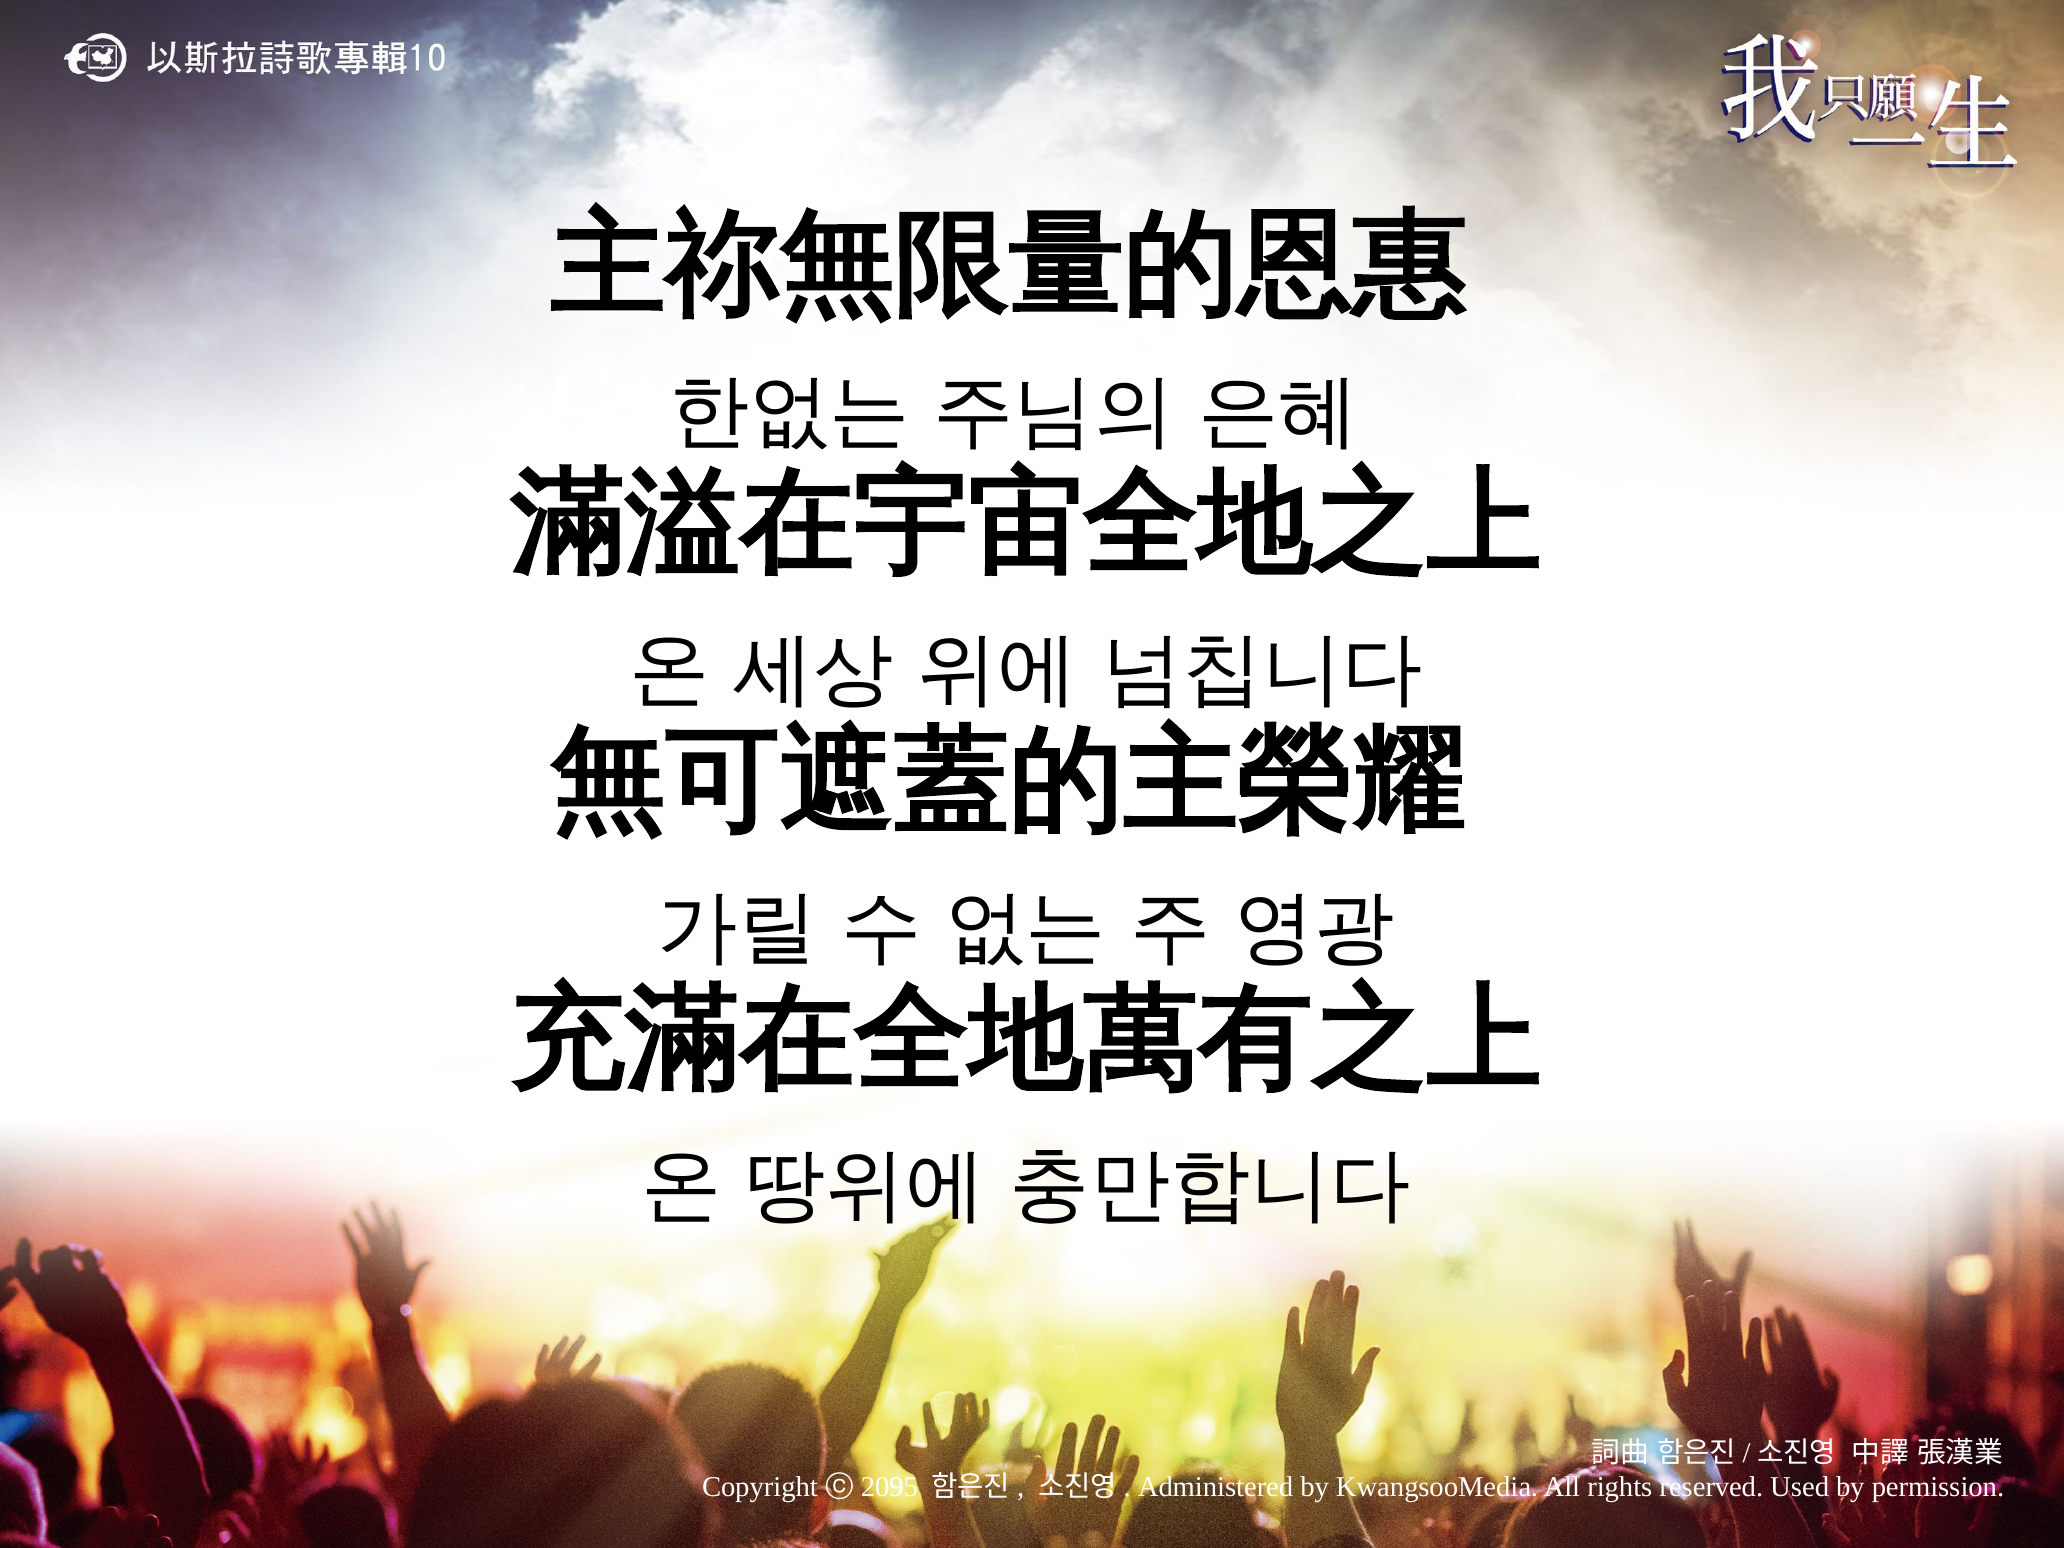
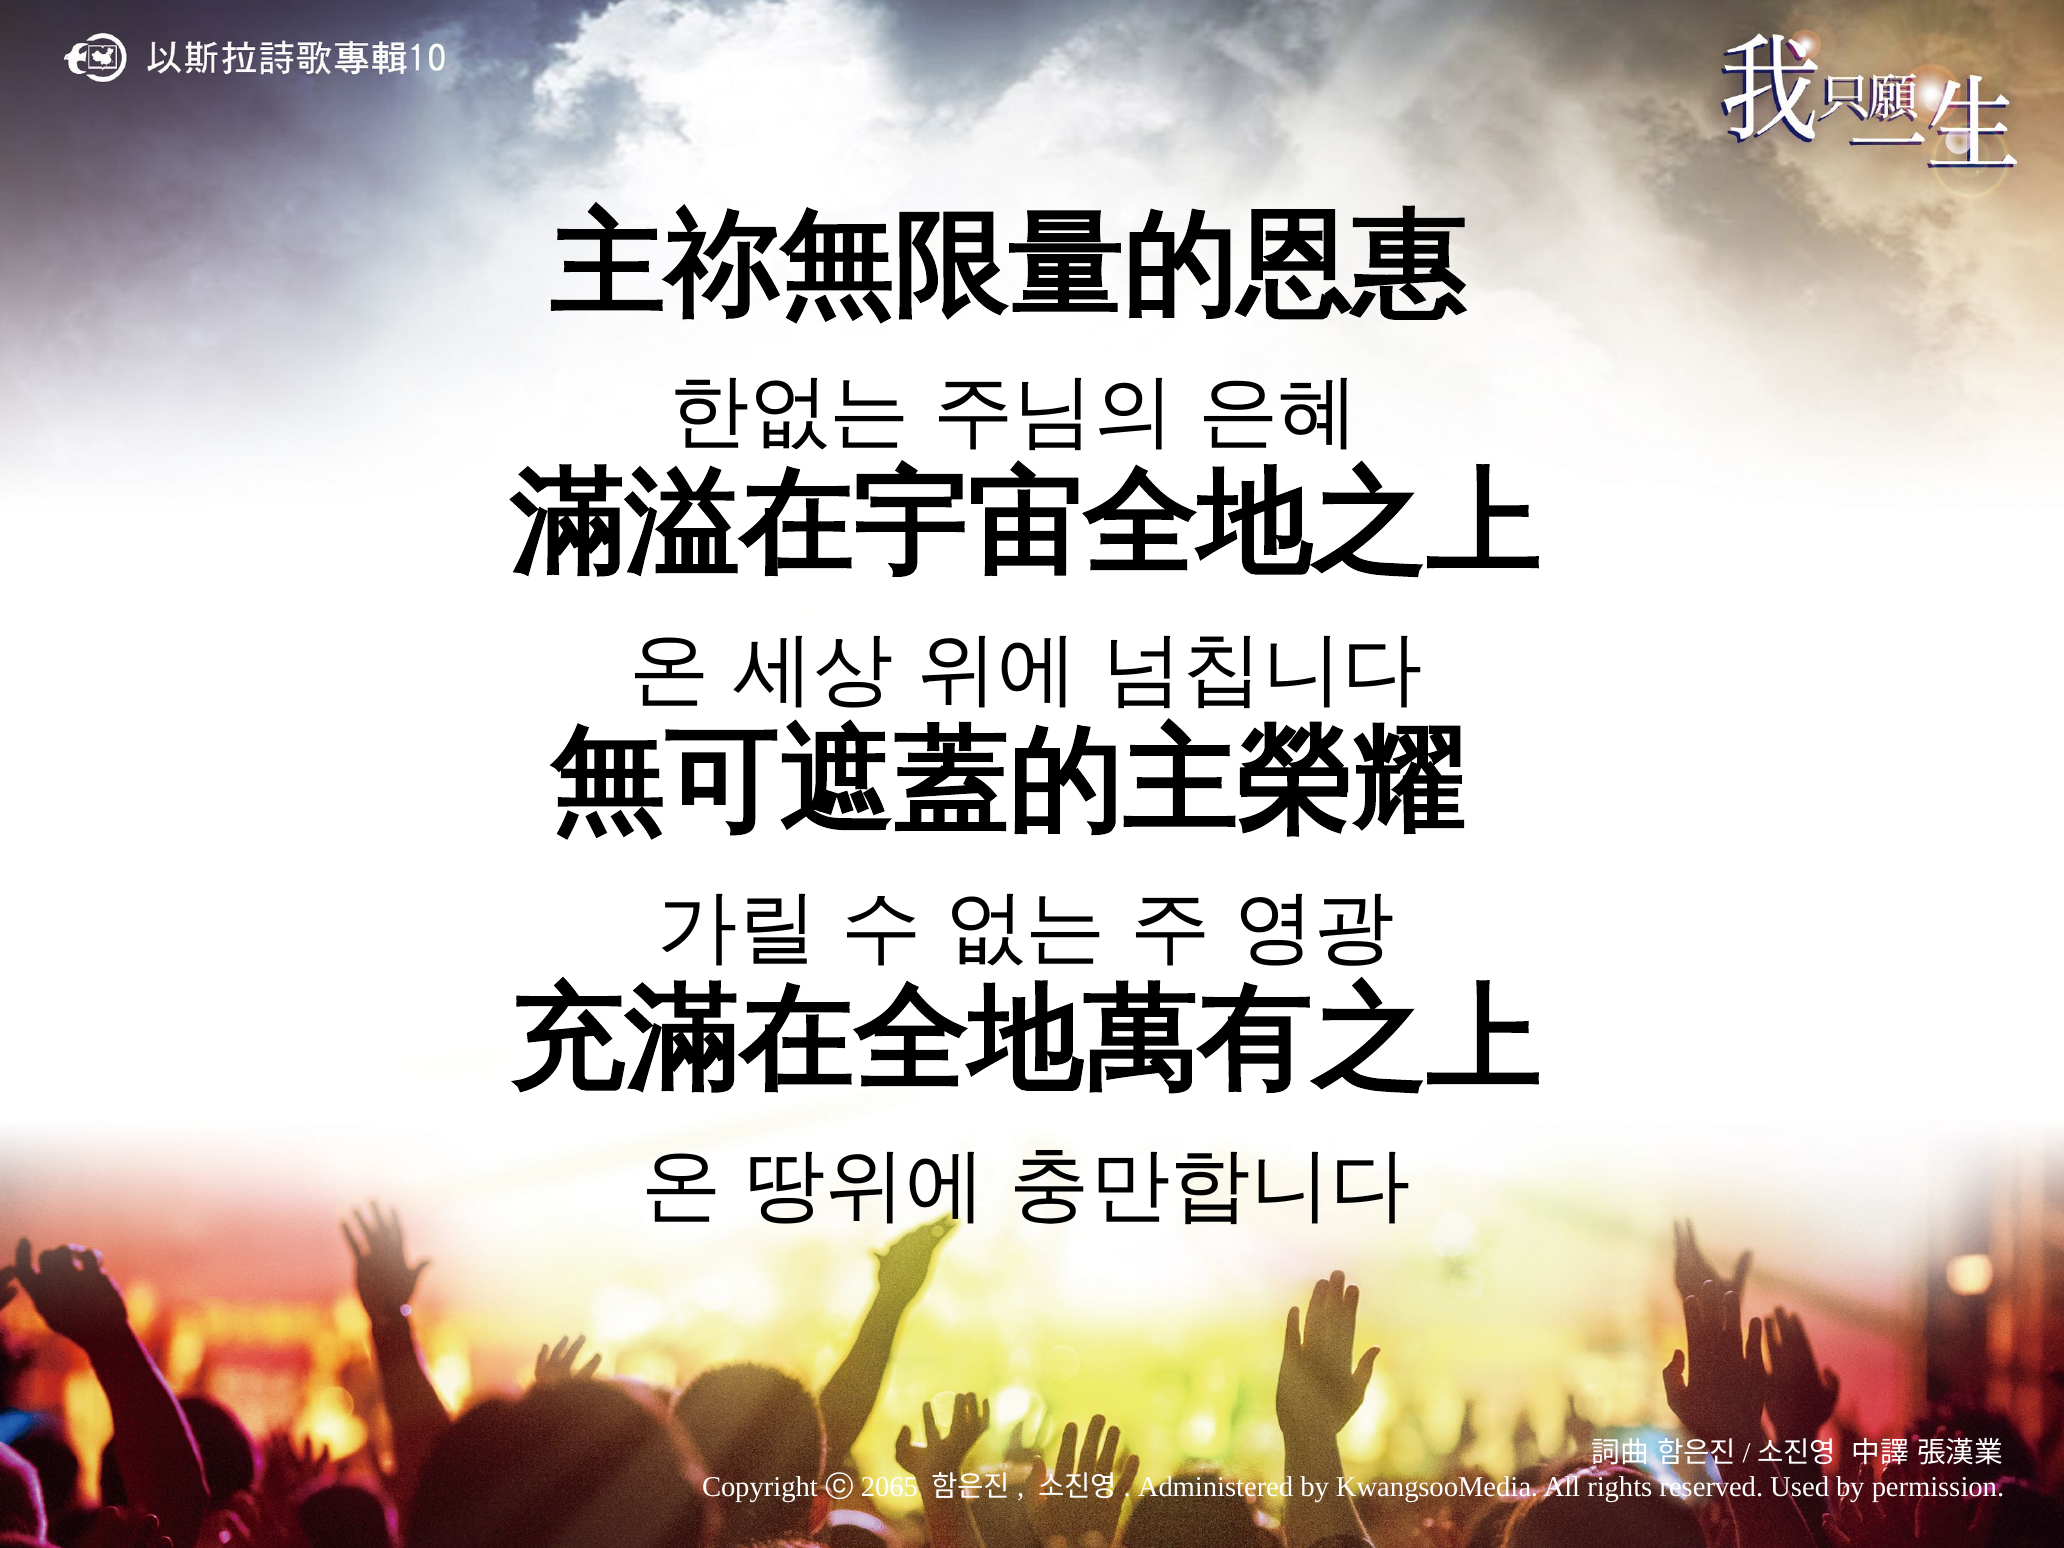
2095: 2095 -> 2065
